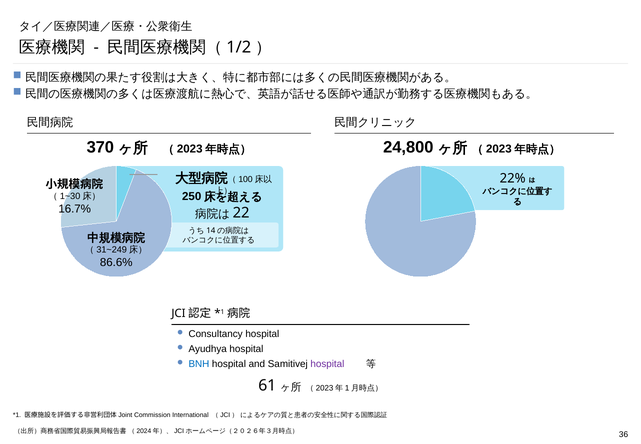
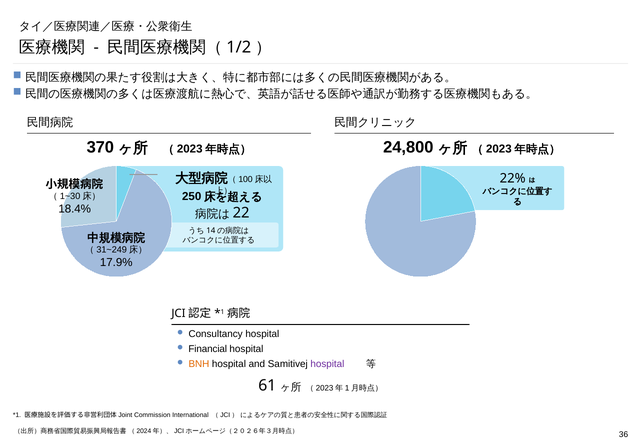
16.7%: 16.7% -> 18.4%
86.6%: 86.6% -> 17.9%
Ayudhya: Ayudhya -> Financial
BNH colour: blue -> orange
